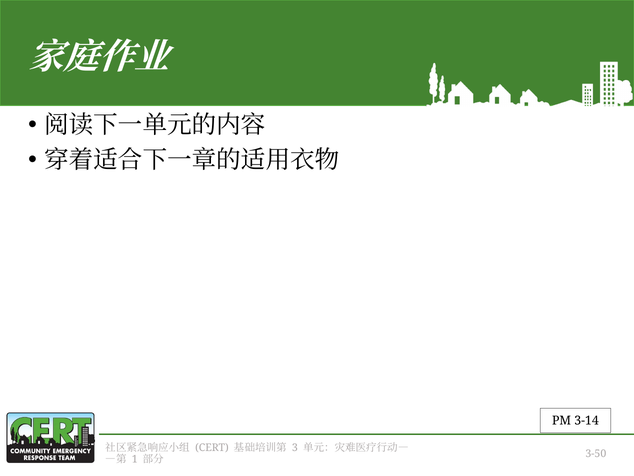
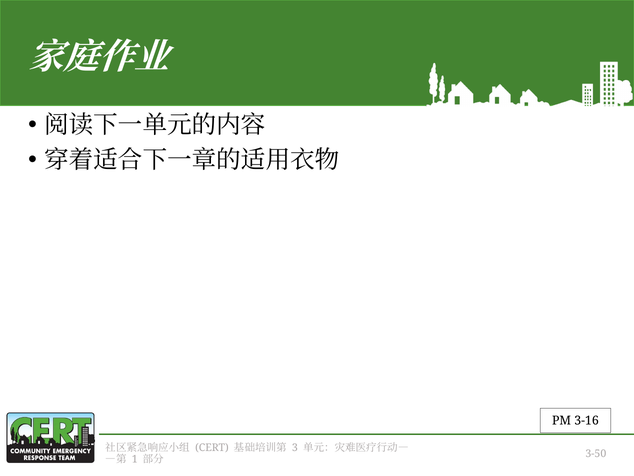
3-14: 3-14 -> 3-16
